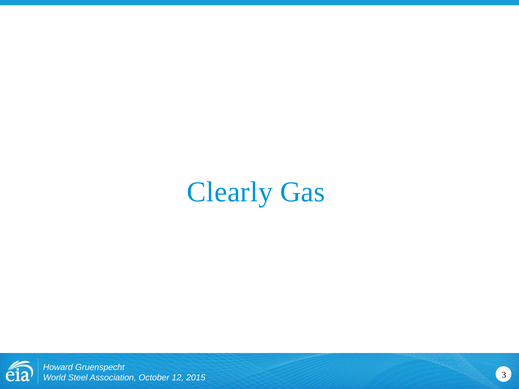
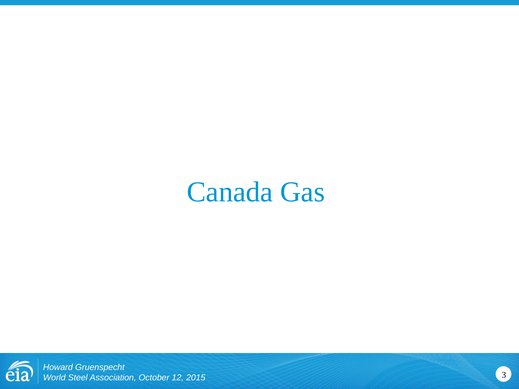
Clearly: Clearly -> Canada
